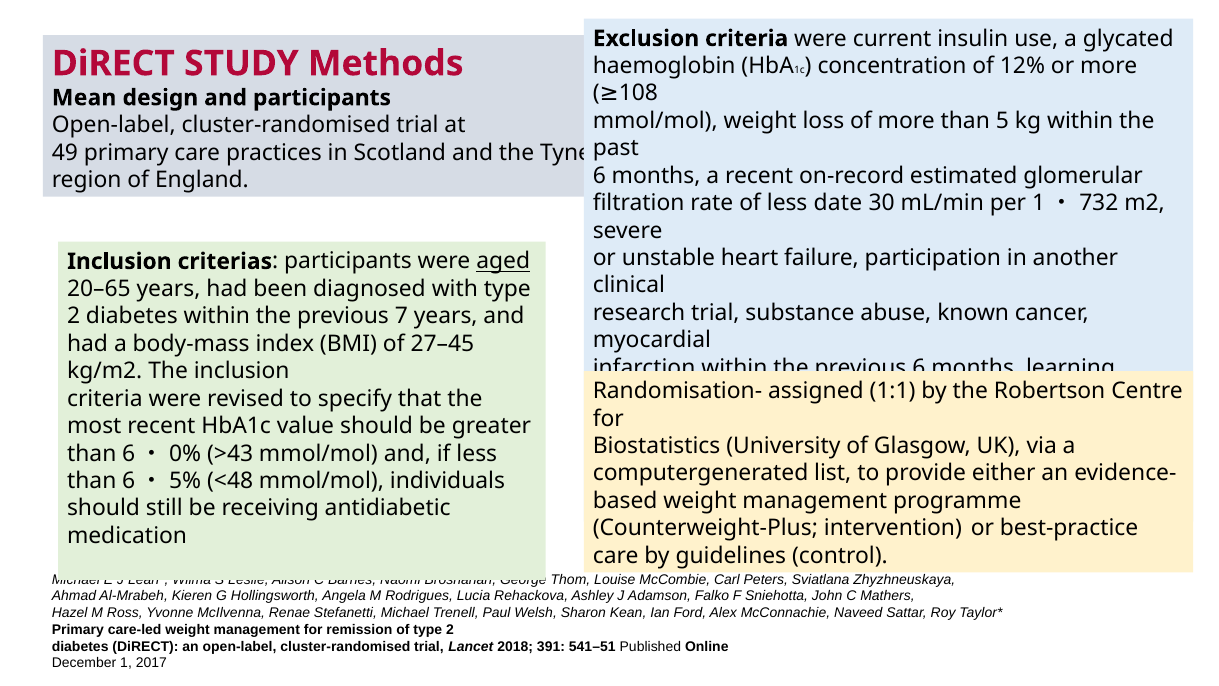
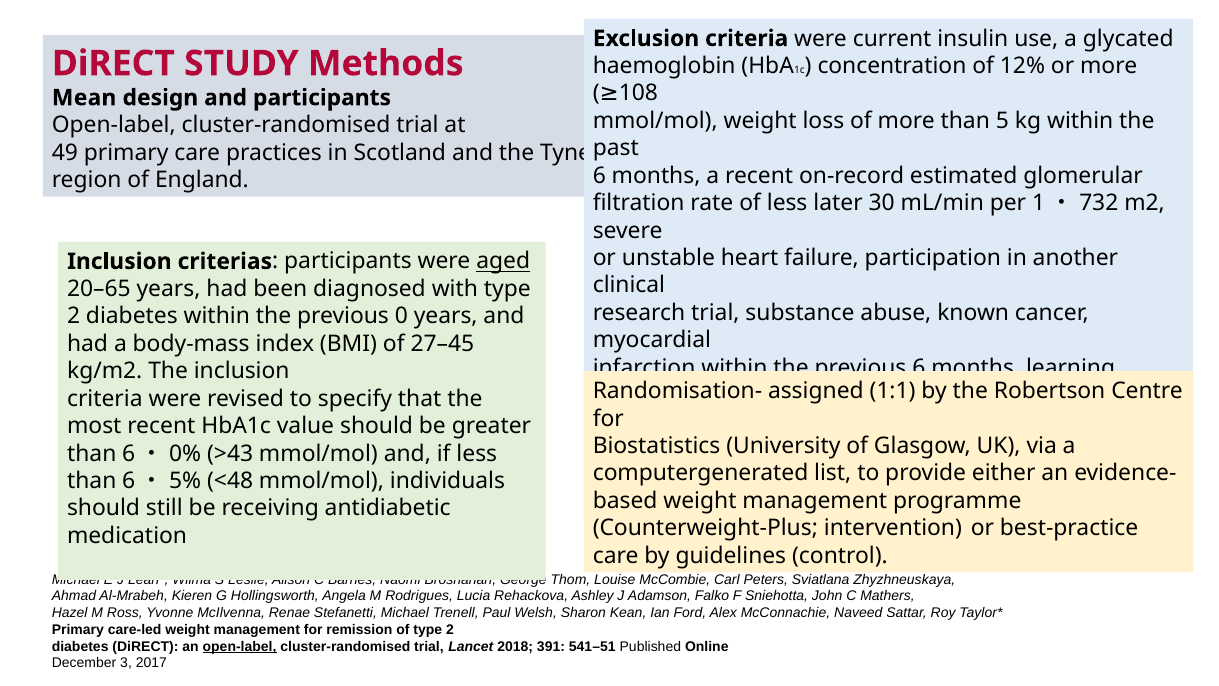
date: date -> later
7: 7 -> 0
open-label at (240, 646) underline: none -> present
December 1: 1 -> 3
